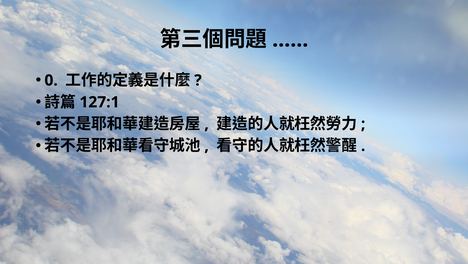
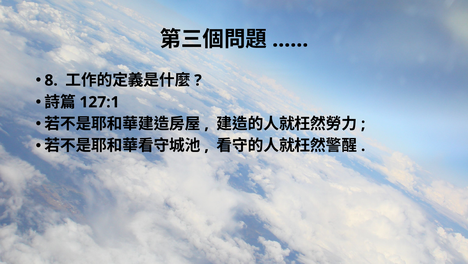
0: 0 -> 8
